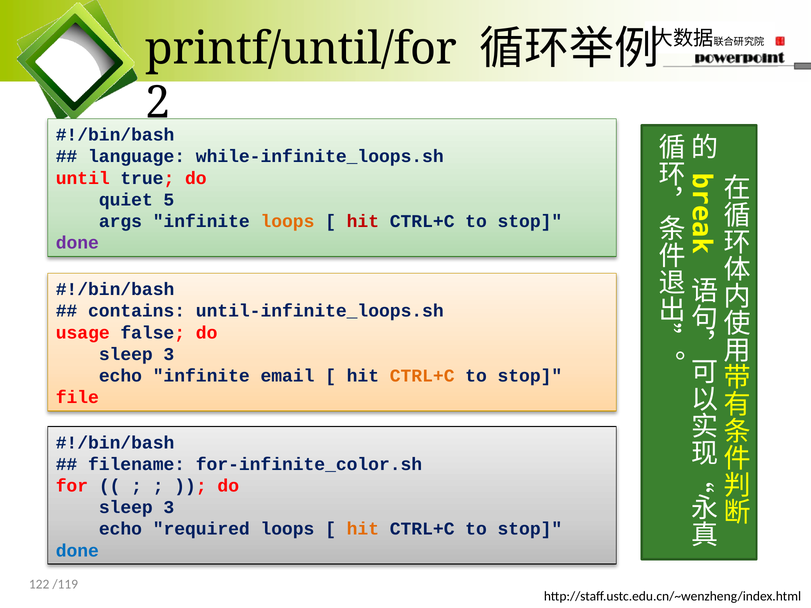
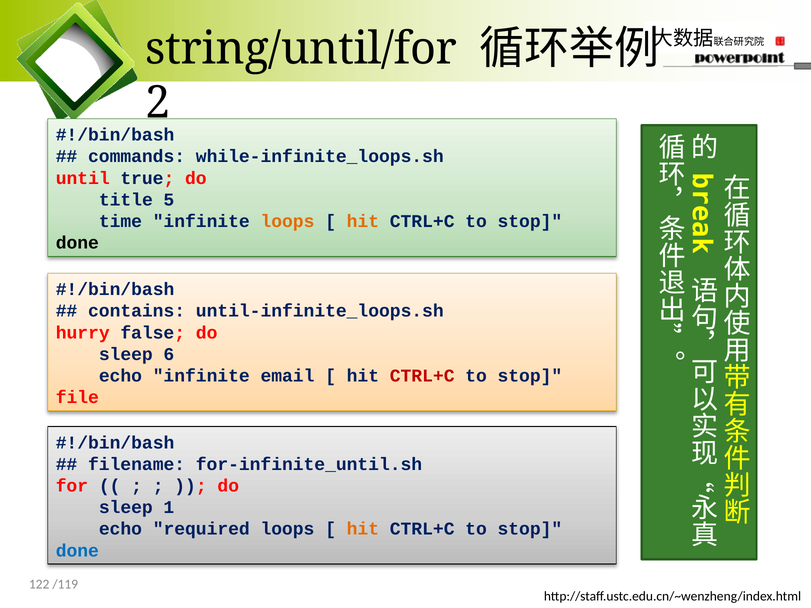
printf/until/for: printf/until/for -> string/until/for
language: language -> commands
quiet: quiet -> title
args: args -> time
hit at (363, 221) colour: red -> orange
done at (77, 243) colour: purple -> black
usage: usage -> hurry
3 at (169, 354): 3 -> 6
CTRL+C at (422, 376) colour: orange -> red
for-infinite_color.sh: for-infinite_color.sh -> for-infinite_until.sh
3 at (169, 508): 3 -> 1
